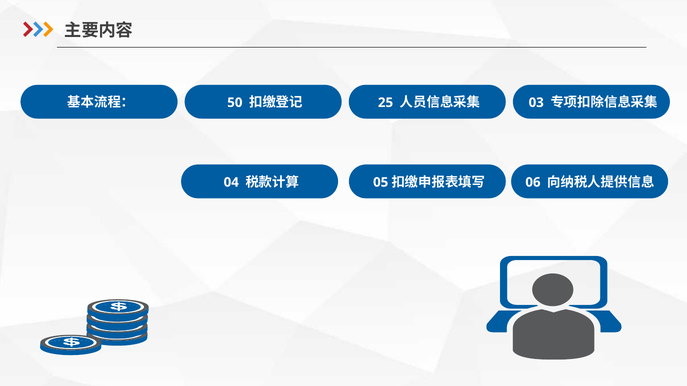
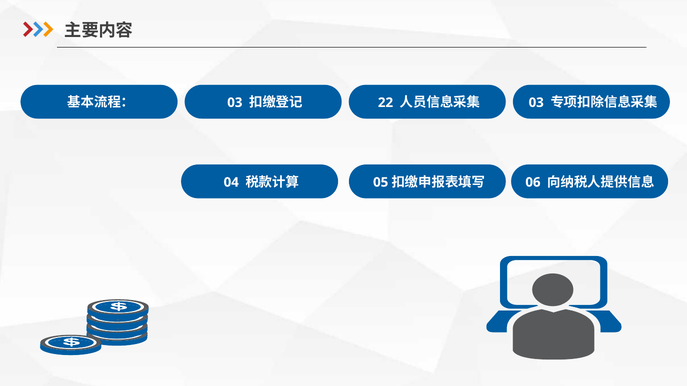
50 at (235, 103): 50 -> 03
25: 25 -> 22
